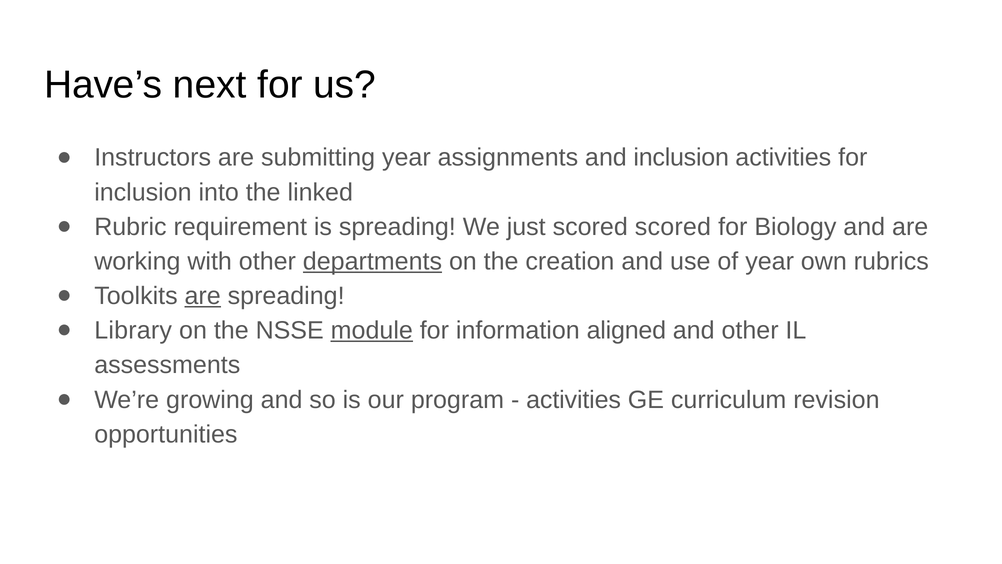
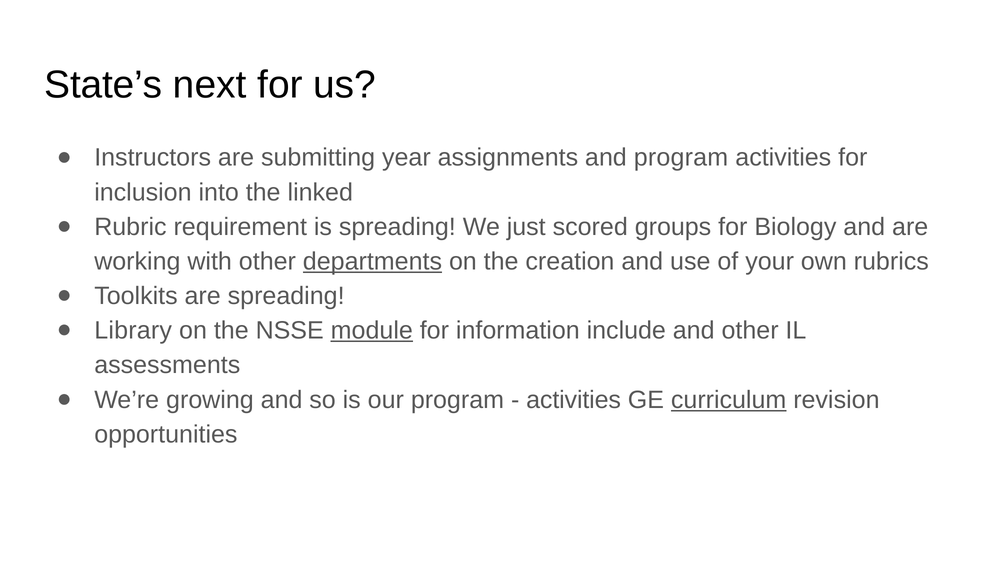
Have’s: Have’s -> State’s
and inclusion: inclusion -> program
scored scored: scored -> groups
of year: year -> your
are at (203, 296) underline: present -> none
aligned: aligned -> include
curriculum underline: none -> present
